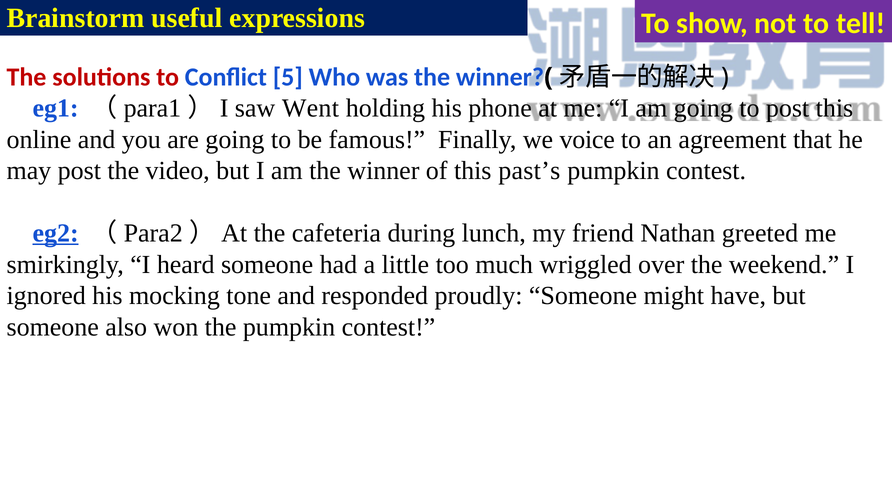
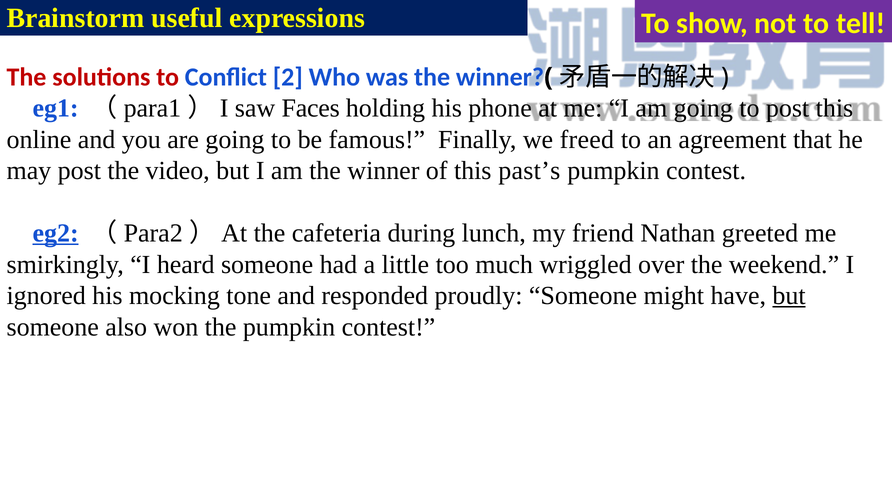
5: 5 -> 2
Went: Went -> Faces
voice: voice -> freed
but at (789, 296) underline: none -> present
